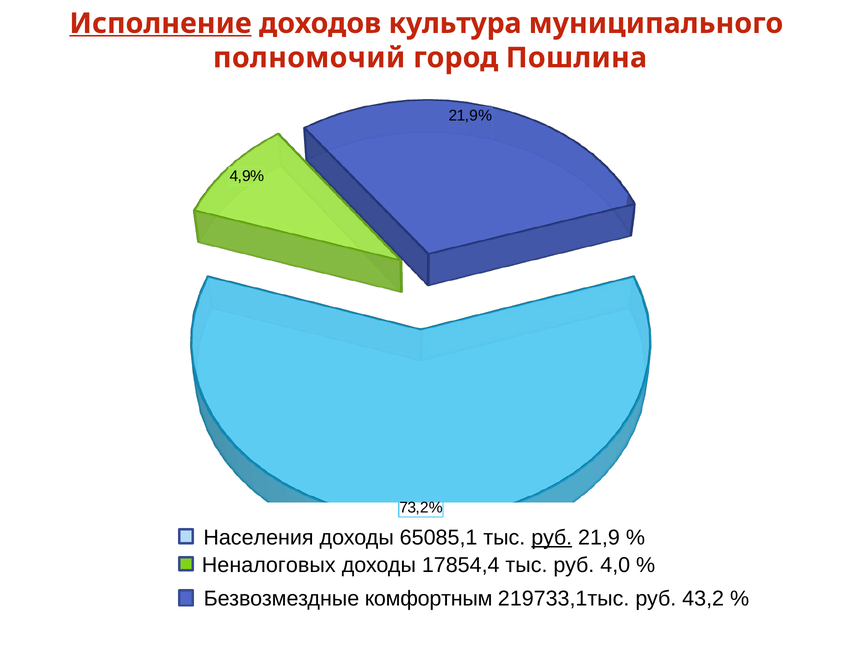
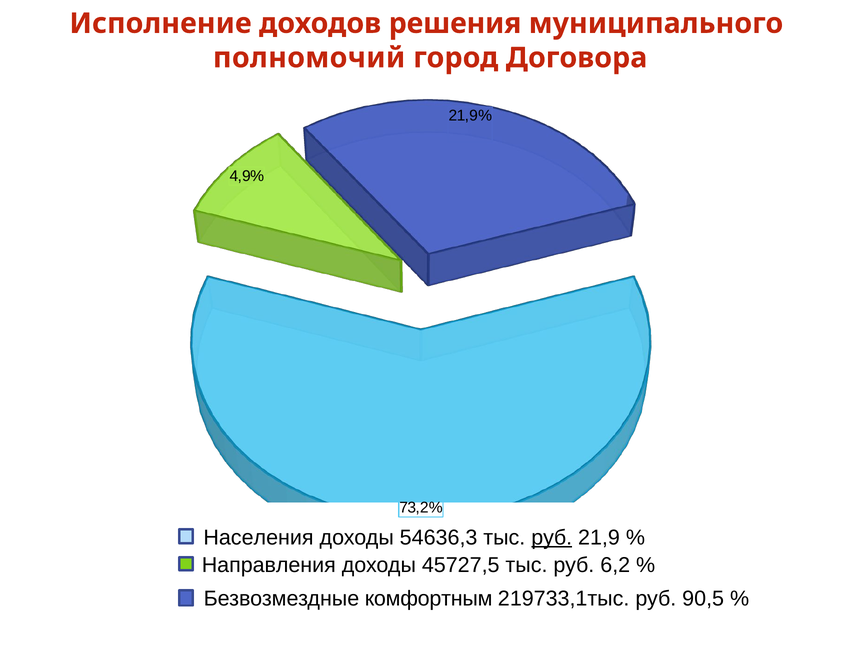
Исполнение underline: present -> none
культура: культура -> решения
Пошлина: Пошлина -> Договора
65085,1: 65085,1 -> 54636,3
Неналоговых: Неналоговых -> Направления
17854,4: 17854,4 -> 45727,5
4,0: 4,0 -> 6,2
43,2: 43,2 -> 90,5
